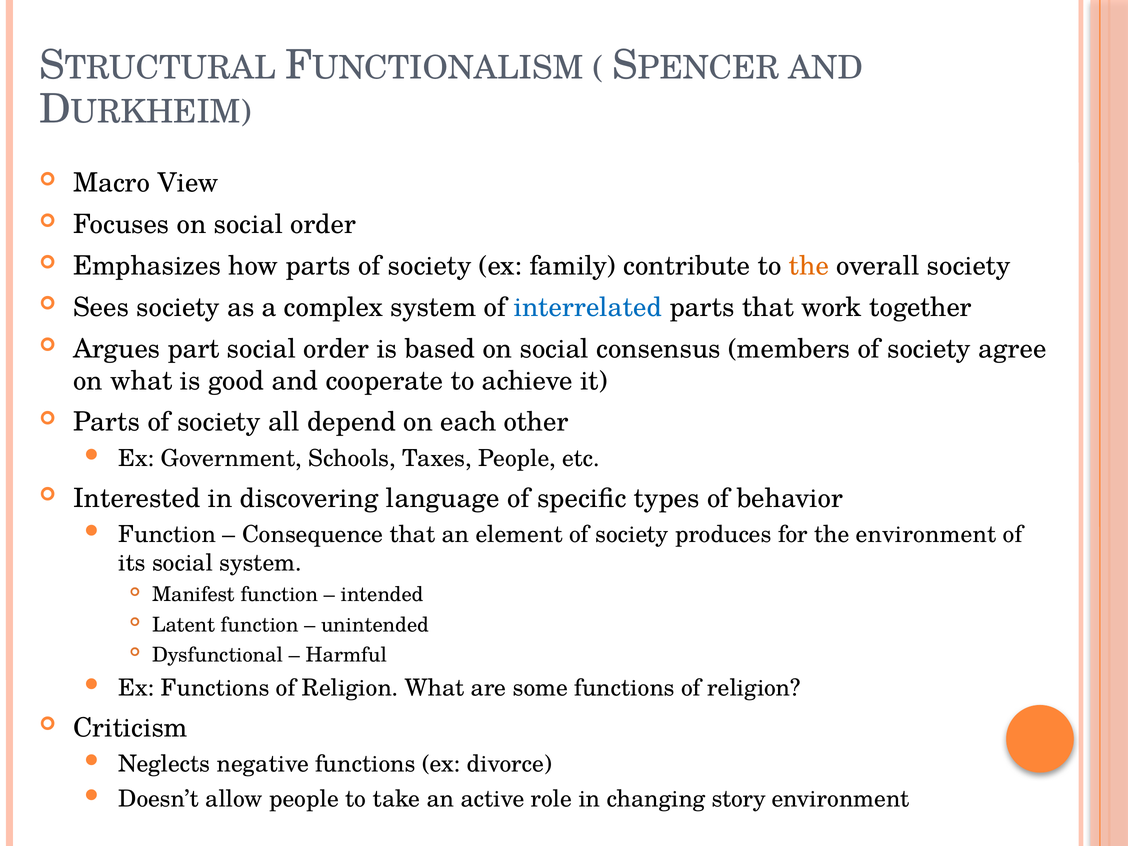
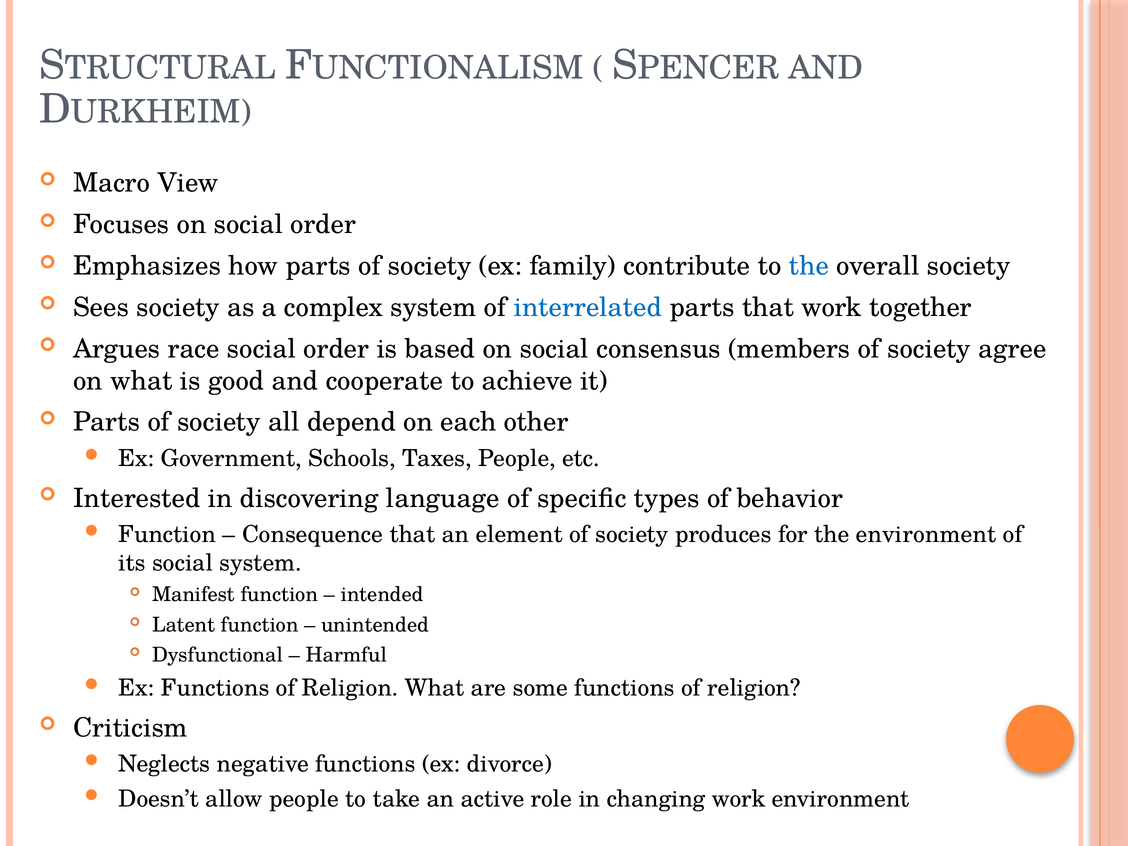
the at (809, 266) colour: orange -> blue
part: part -> race
changing story: story -> work
